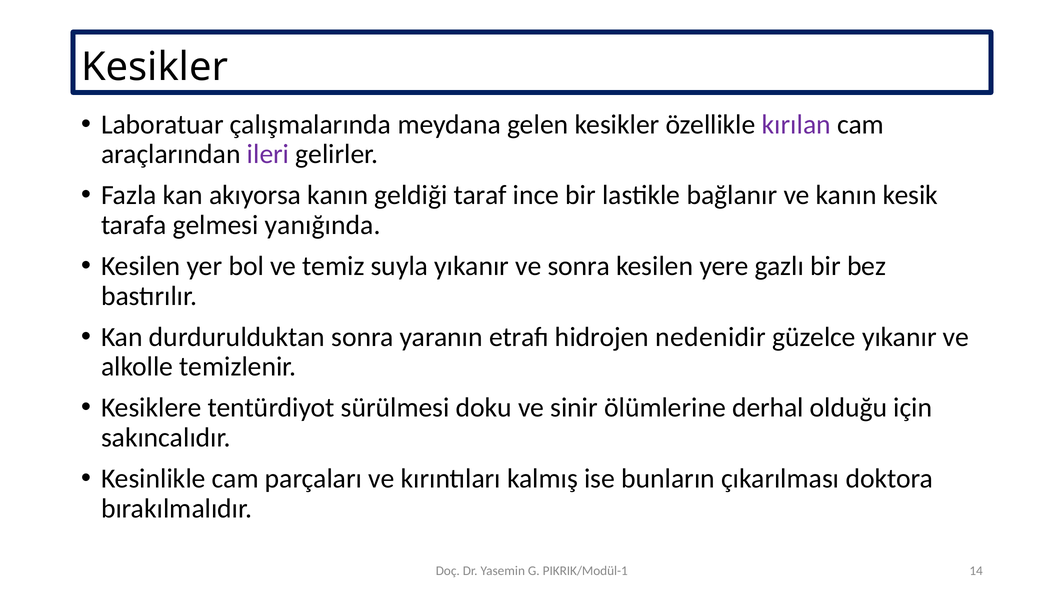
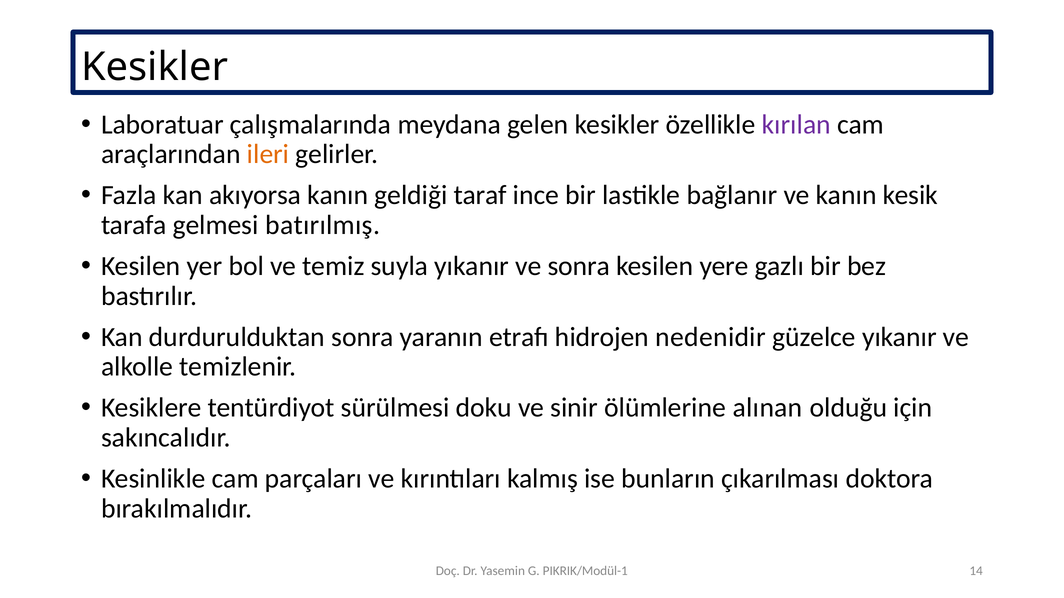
ileri colour: purple -> orange
yanığında: yanığında -> batırılmış
derhal: derhal -> alınan
